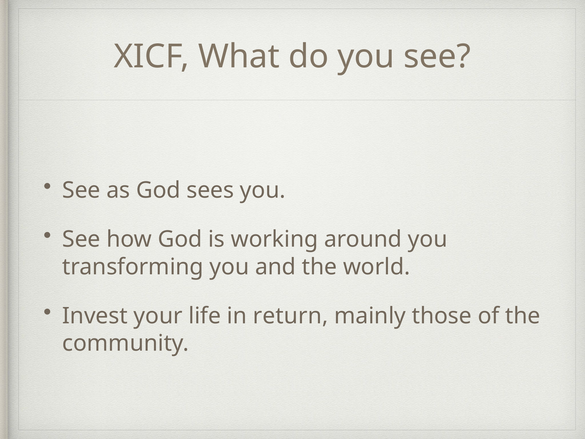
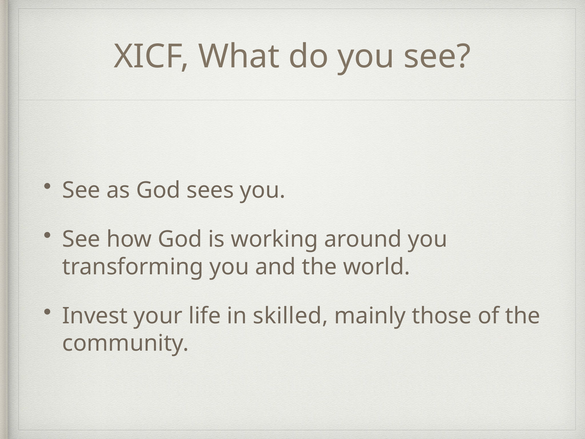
return: return -> skilled
